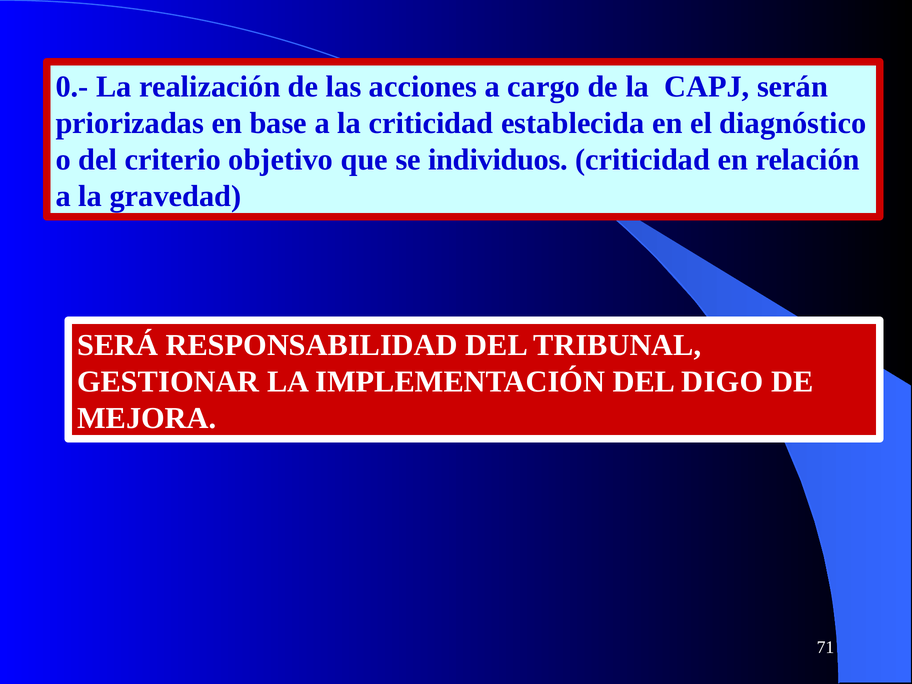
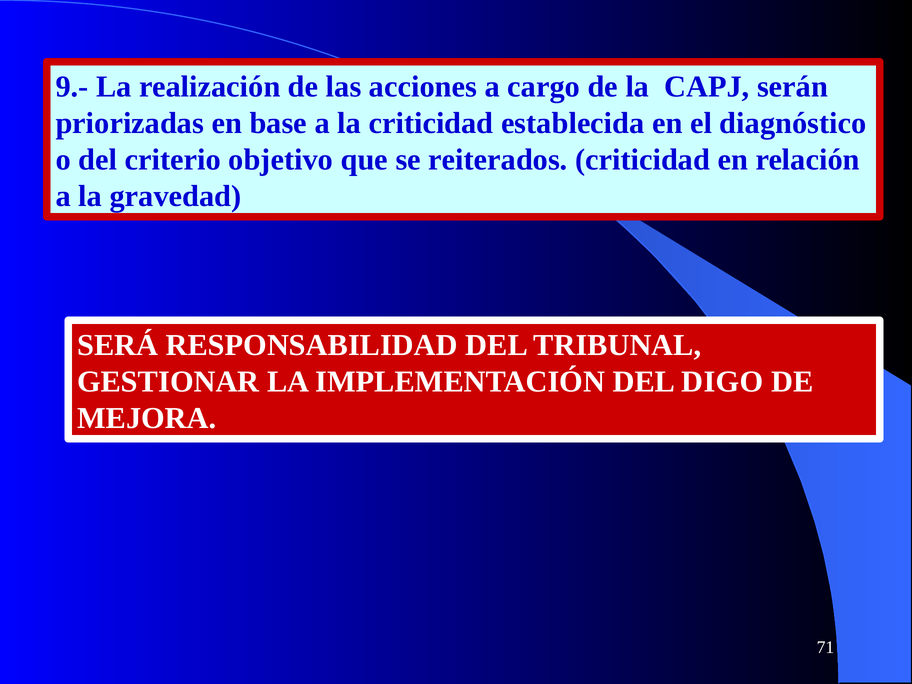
0.-: 0.- -> 9.-
individuos: individuos -> reiterados
